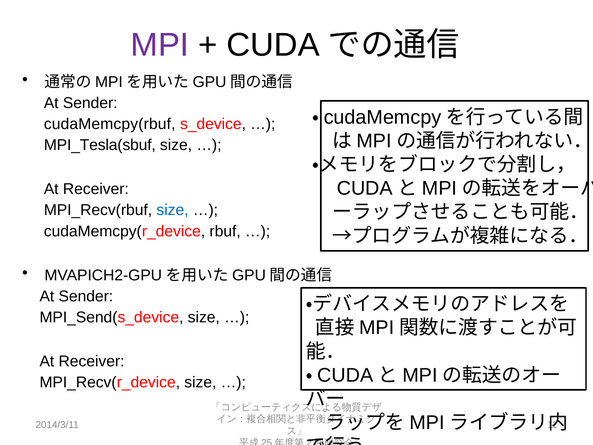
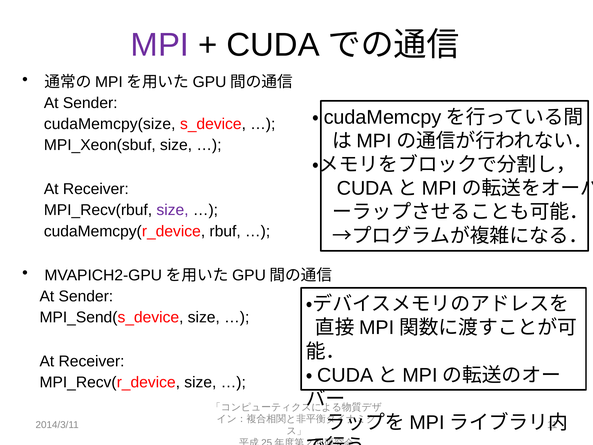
cudaMemcpy(rbuf: cudaMemcpy(rbuf -> cudaMemcpy(size
MPI_Tesla(sbuf: MPI_Tesla(sbuf -> MPI_Xeon(sbuf
size at (173, 210) colour: blue -> purple
